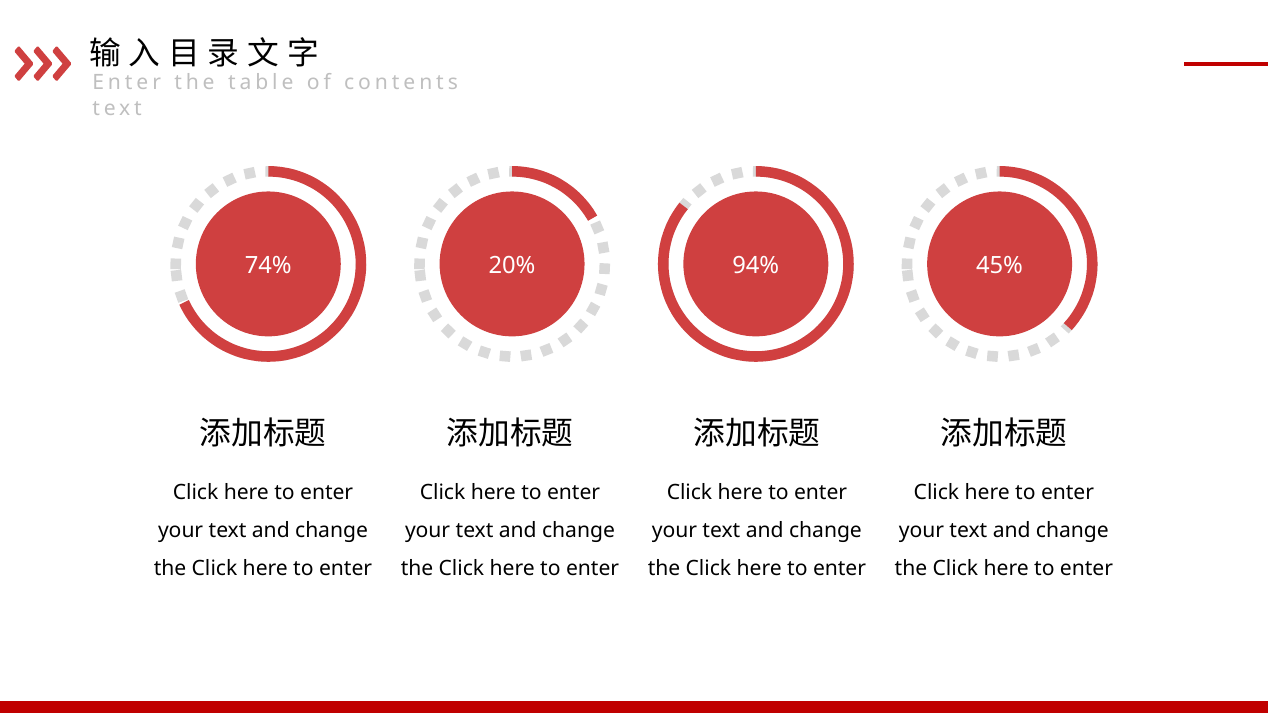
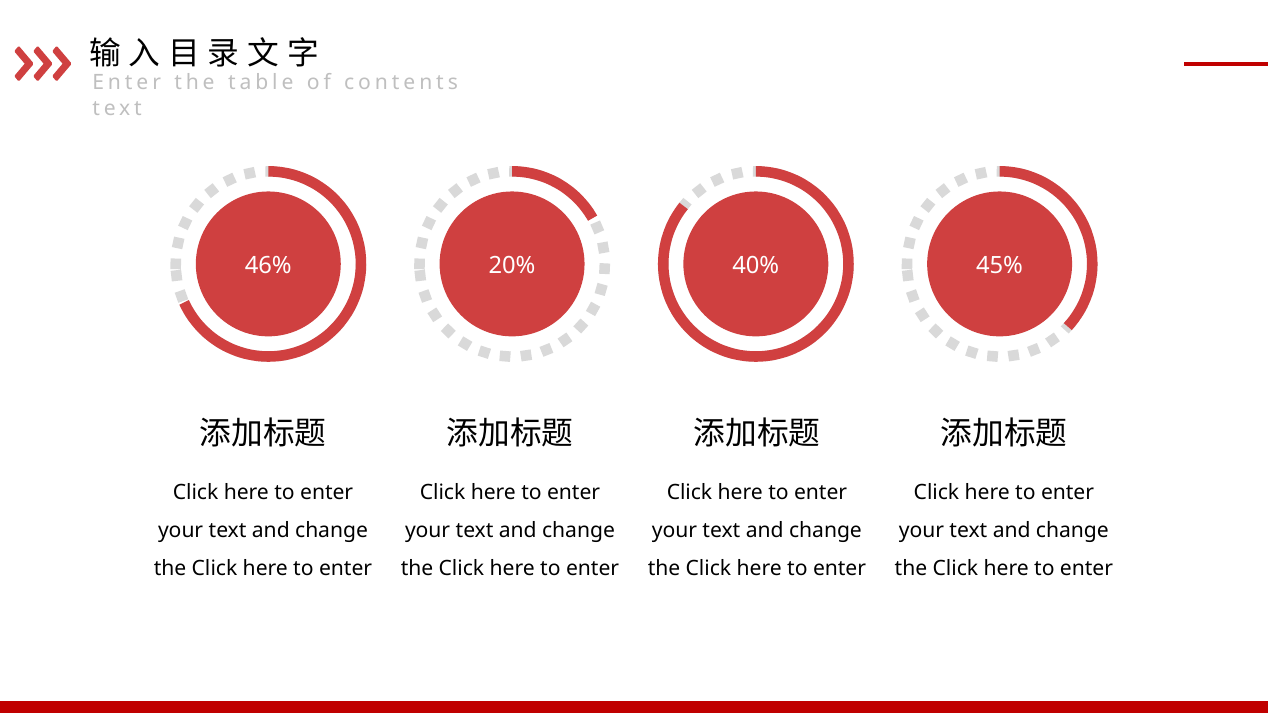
74%: 74% -> 46%
94%: 94% -> 40%
